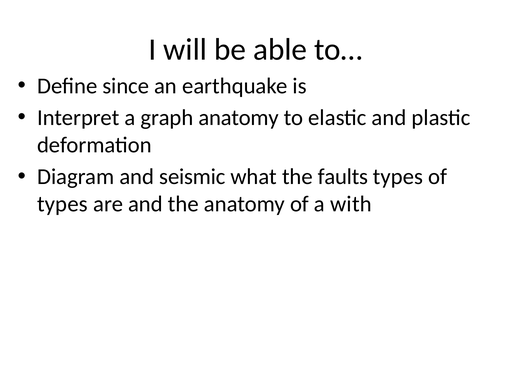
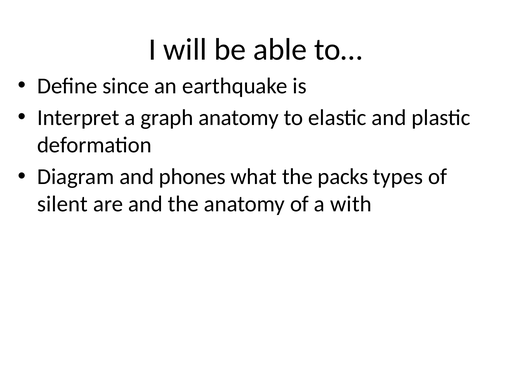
seismic: seismic -> phones
faults: faults -> packs
types at (62, 204): types -> silent
